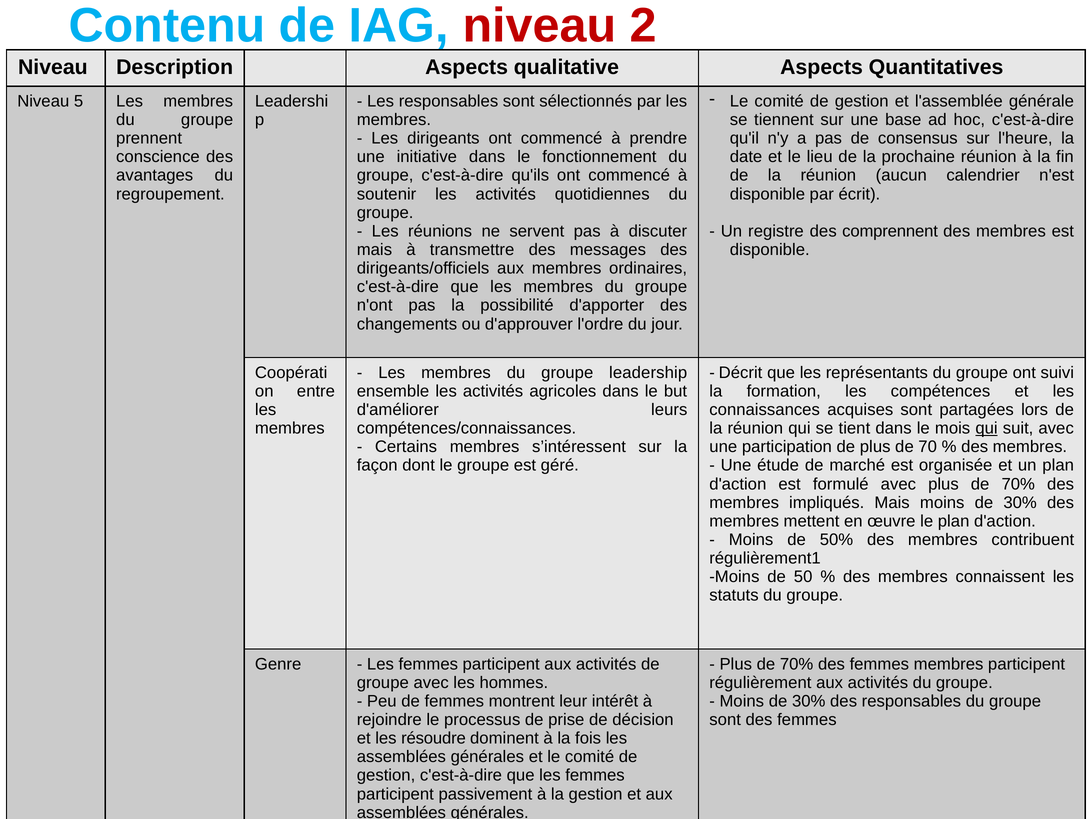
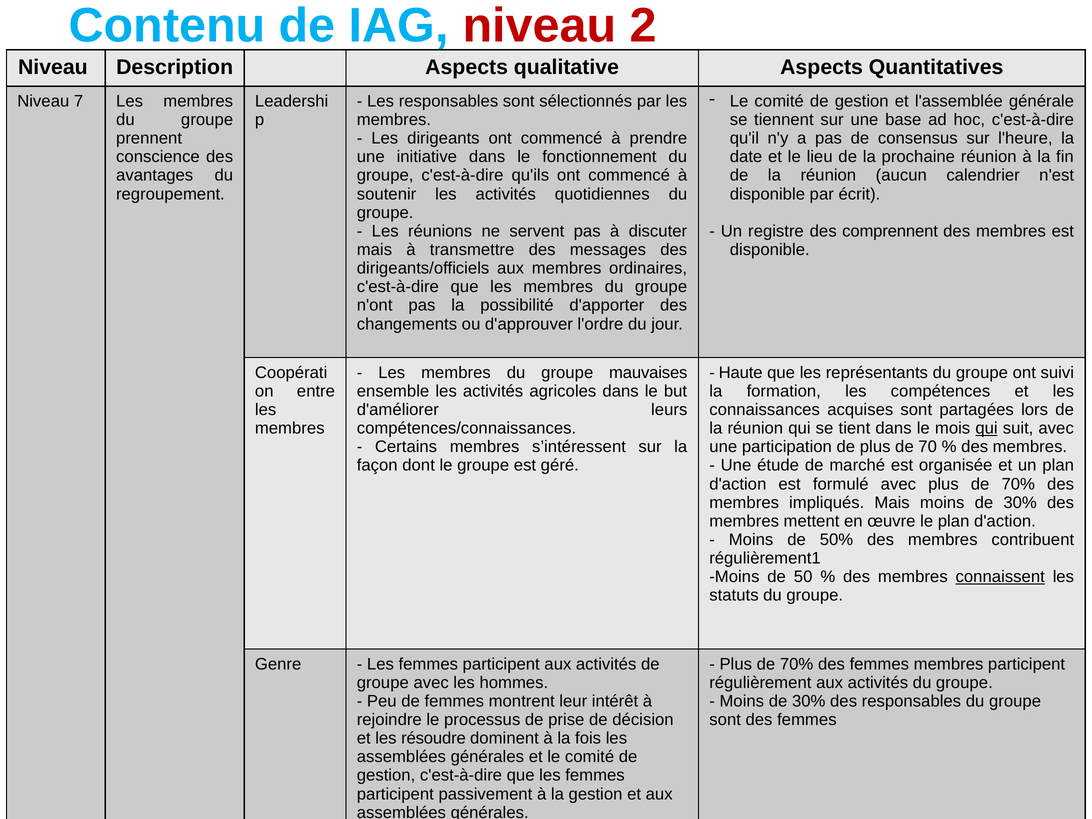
5: 5 -> 7
leadership: leadership -> mauvaises
Décrit: Décrit -> Haute
connaissent underline: none -> present
